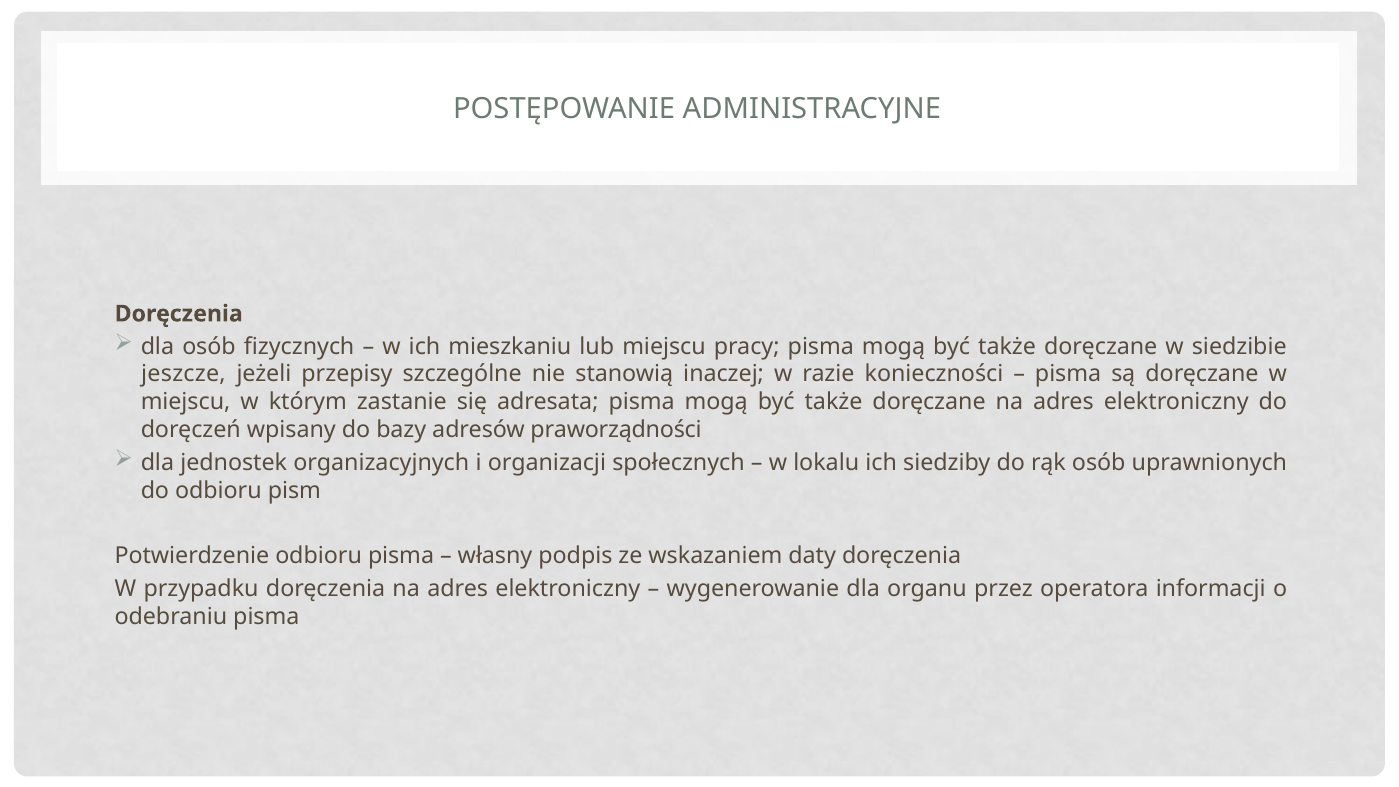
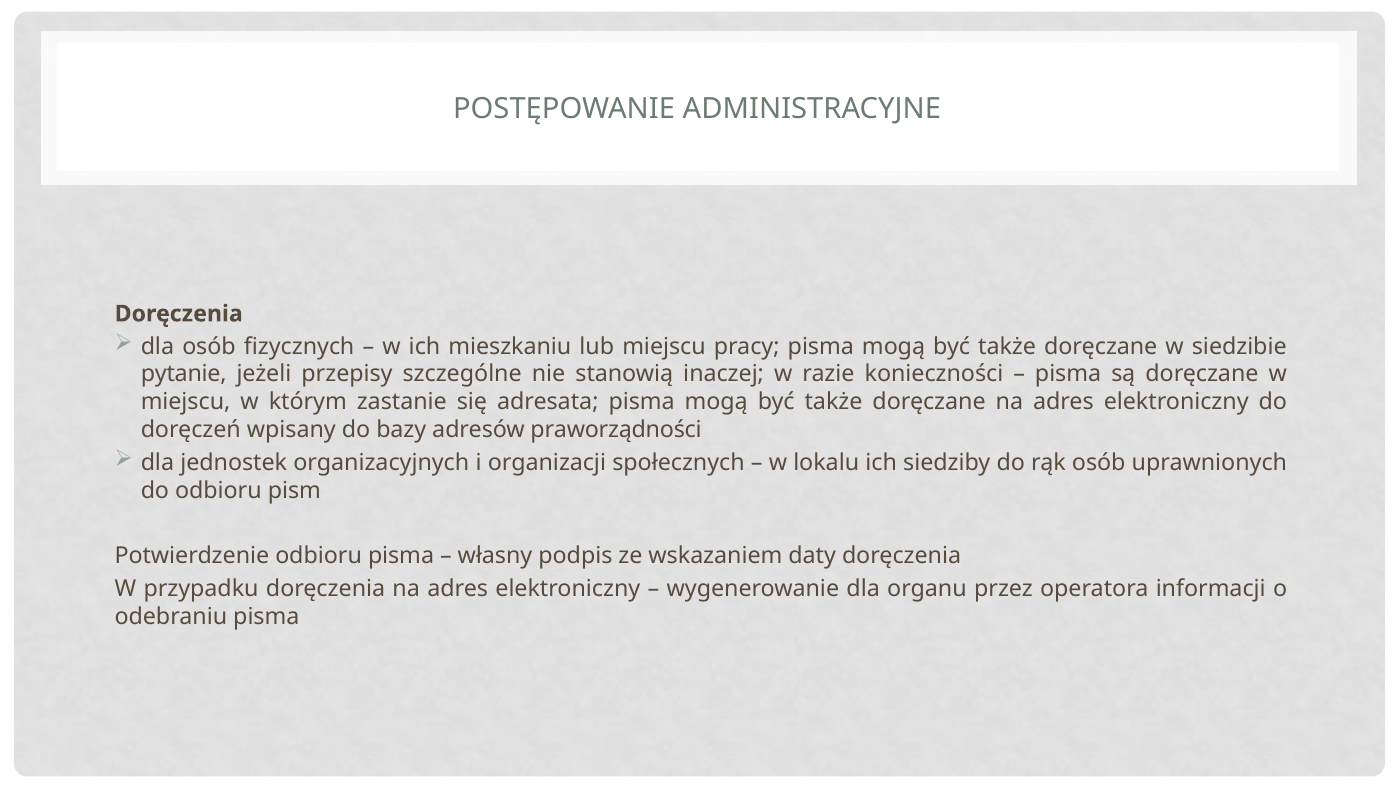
jeszcze: jeszcze -> pytanie
